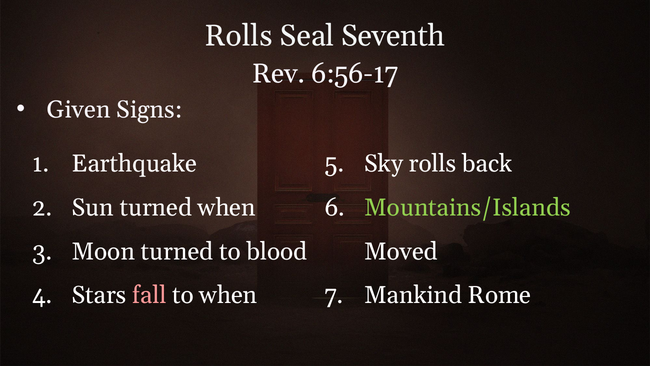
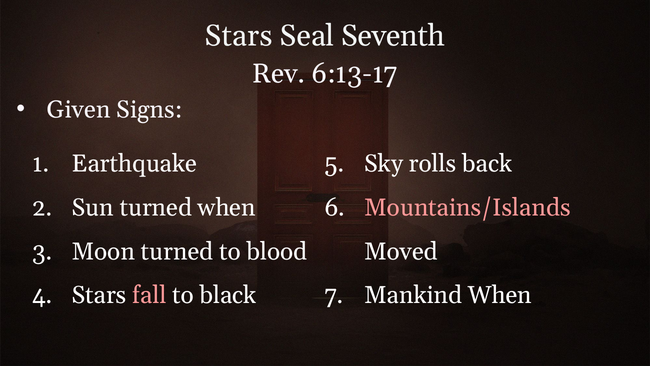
Rolls at (239, 36): Rolls -> Stars
6:56-17: 6:56-17 -> 6:13-17
Mountains/Islands colour: light green -> pink
to when: when -> black
Mankind Rome: Rome -> When
